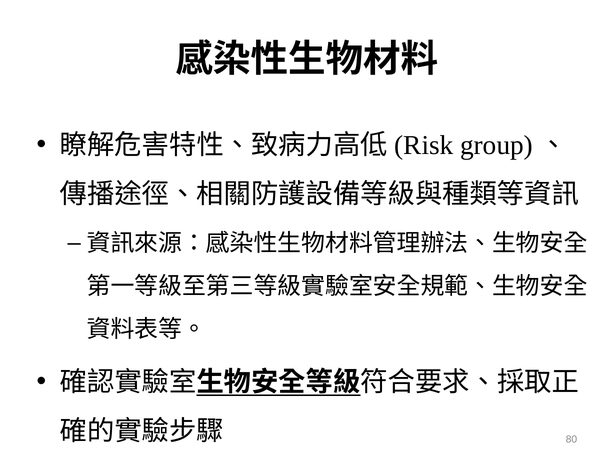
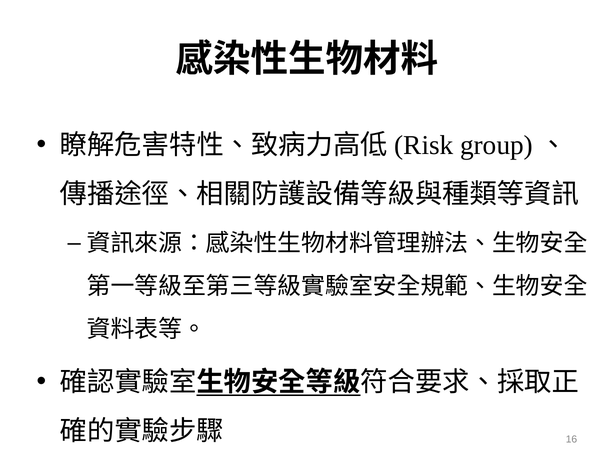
80: 80 -> 16
